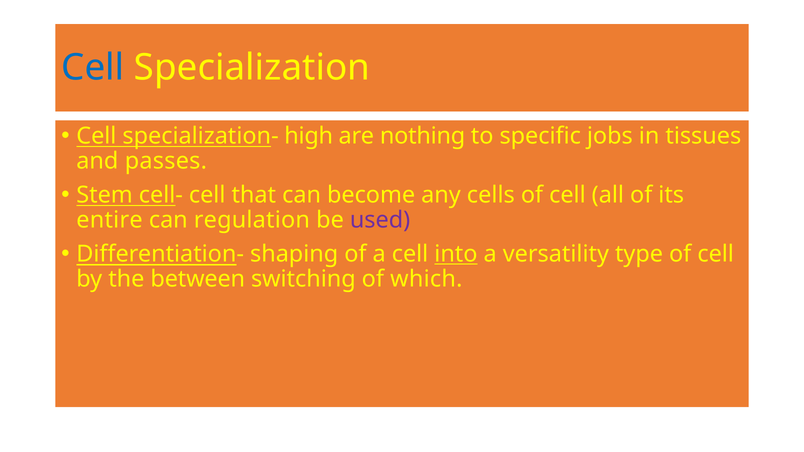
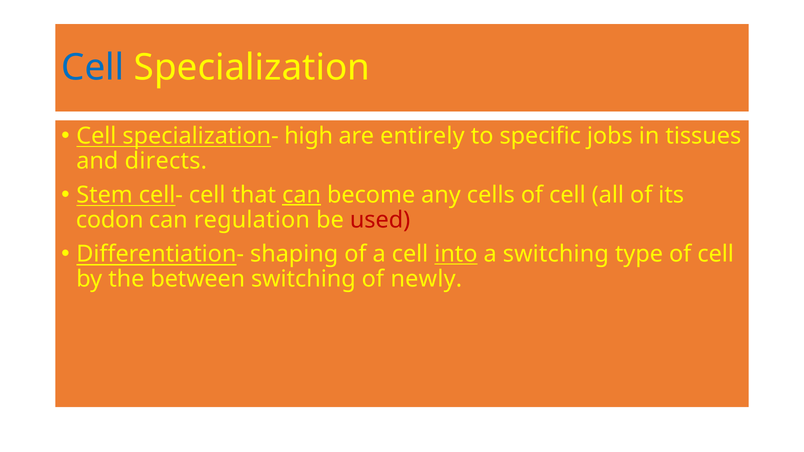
nothing: nothing -> entirely
passes: passes -> directs
can at (302, 195) underline: none -> present
entire: entire -> codon
used colour: purple -> red
a versatility: versatility -> switching
which: which -> newly
